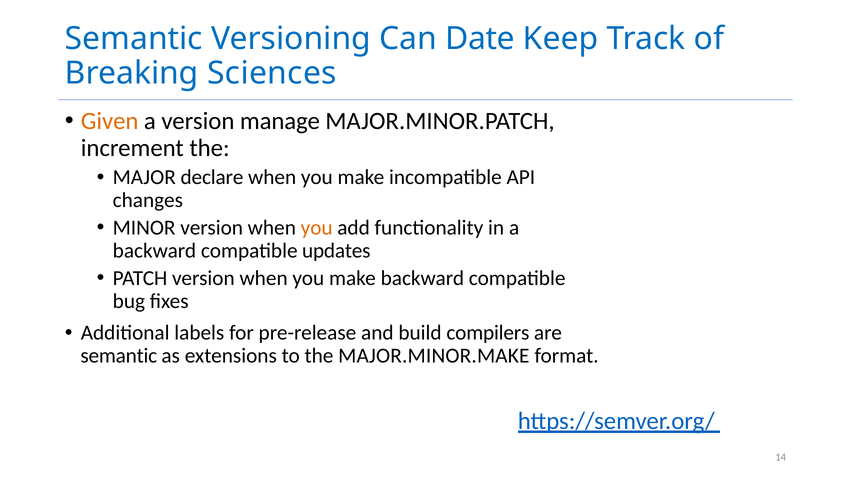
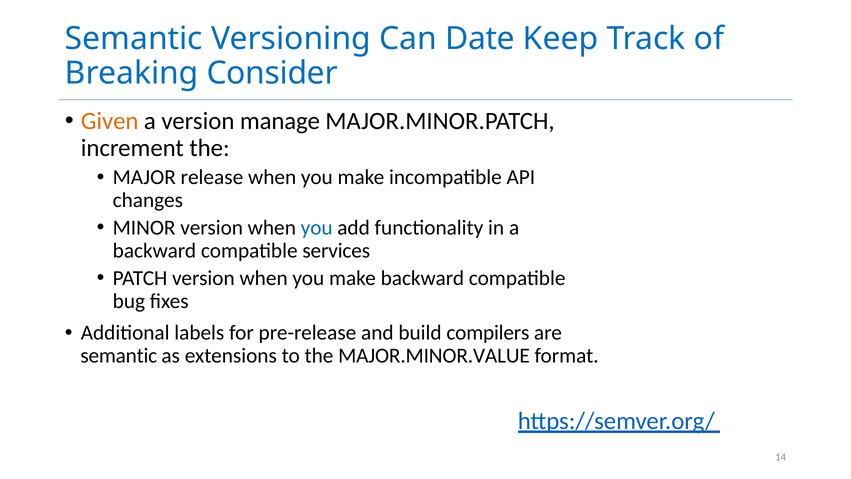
Sciences: Sciences -> Consider
declare: declare -> release
you at (317, 228) colour: orange -> blue
updates: updates -> services
MAJOR.MINOR.MAKE: MAJOR.MINOR.MAKE -> MAJOR.MINOR.VALUE
